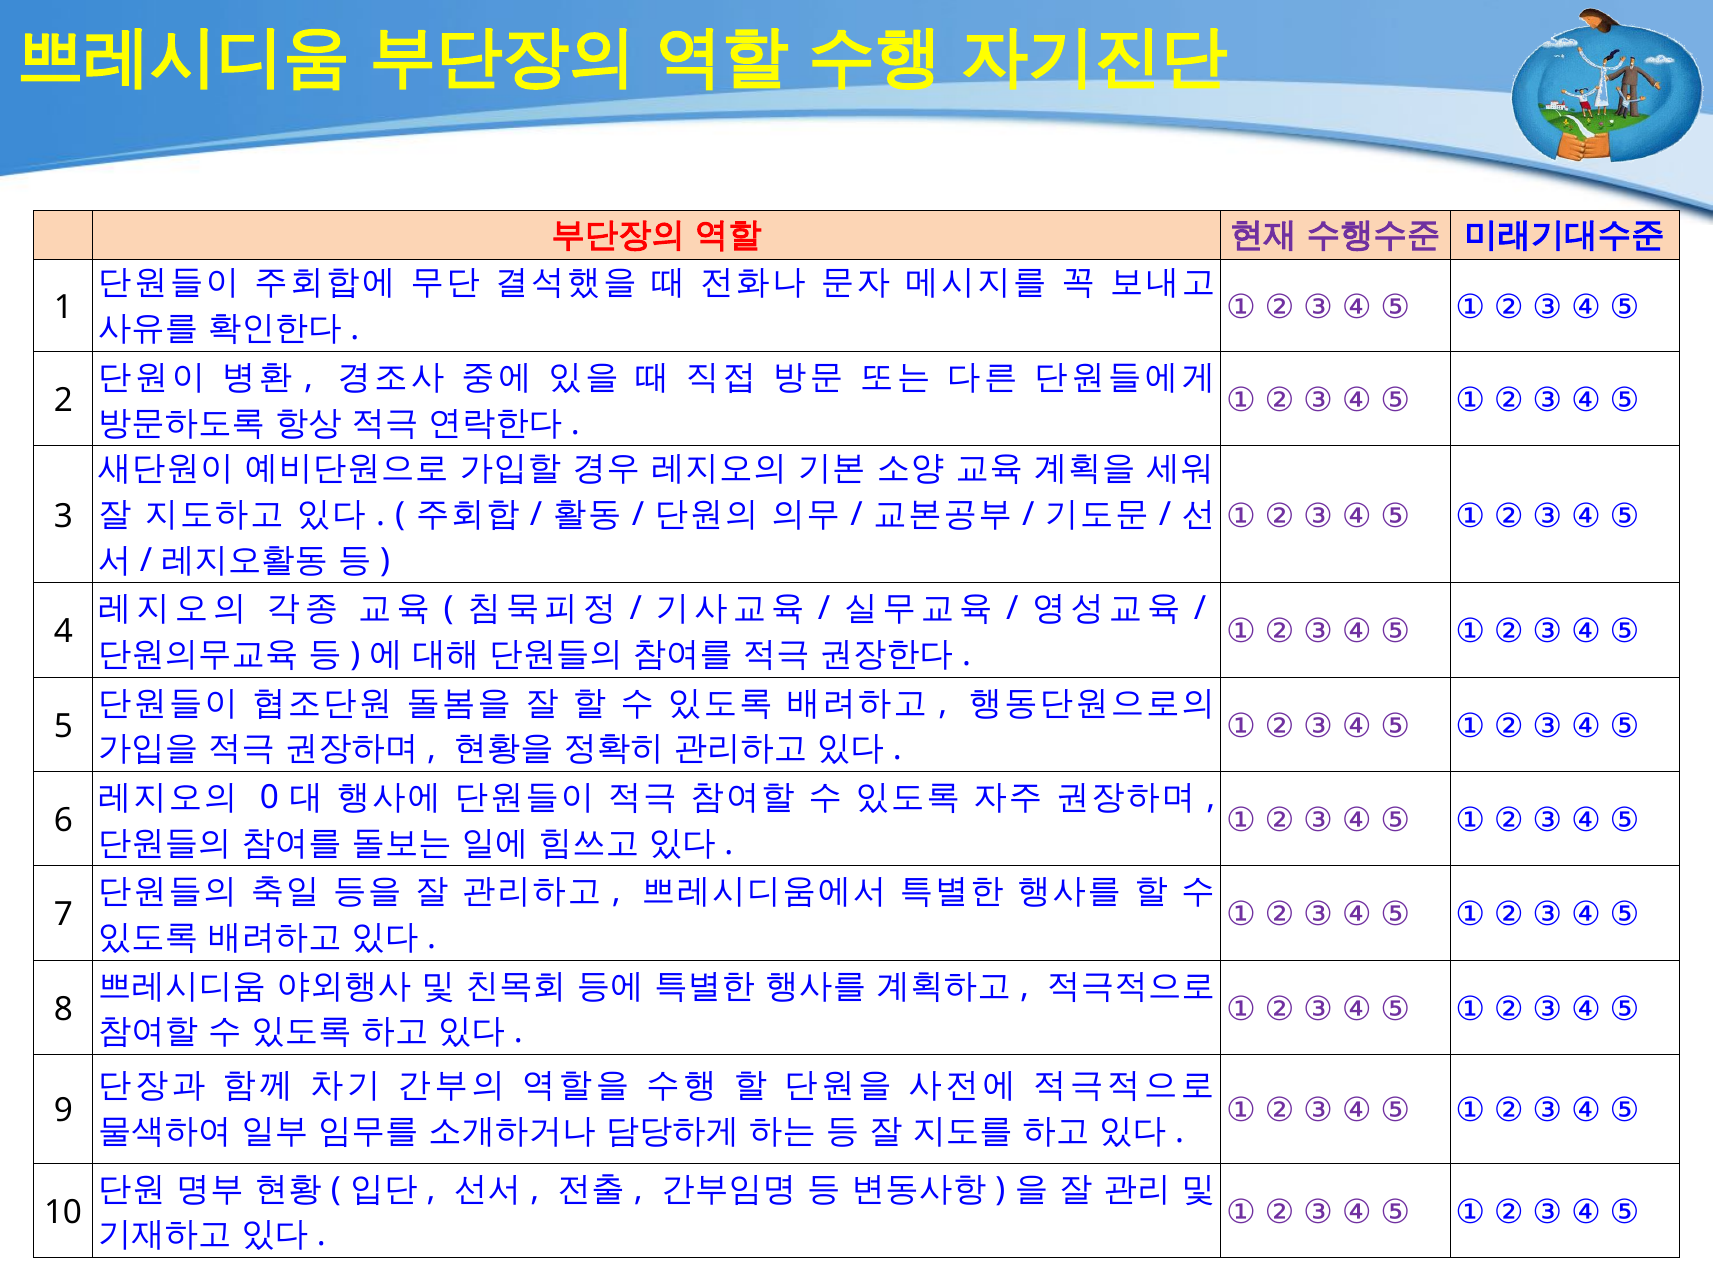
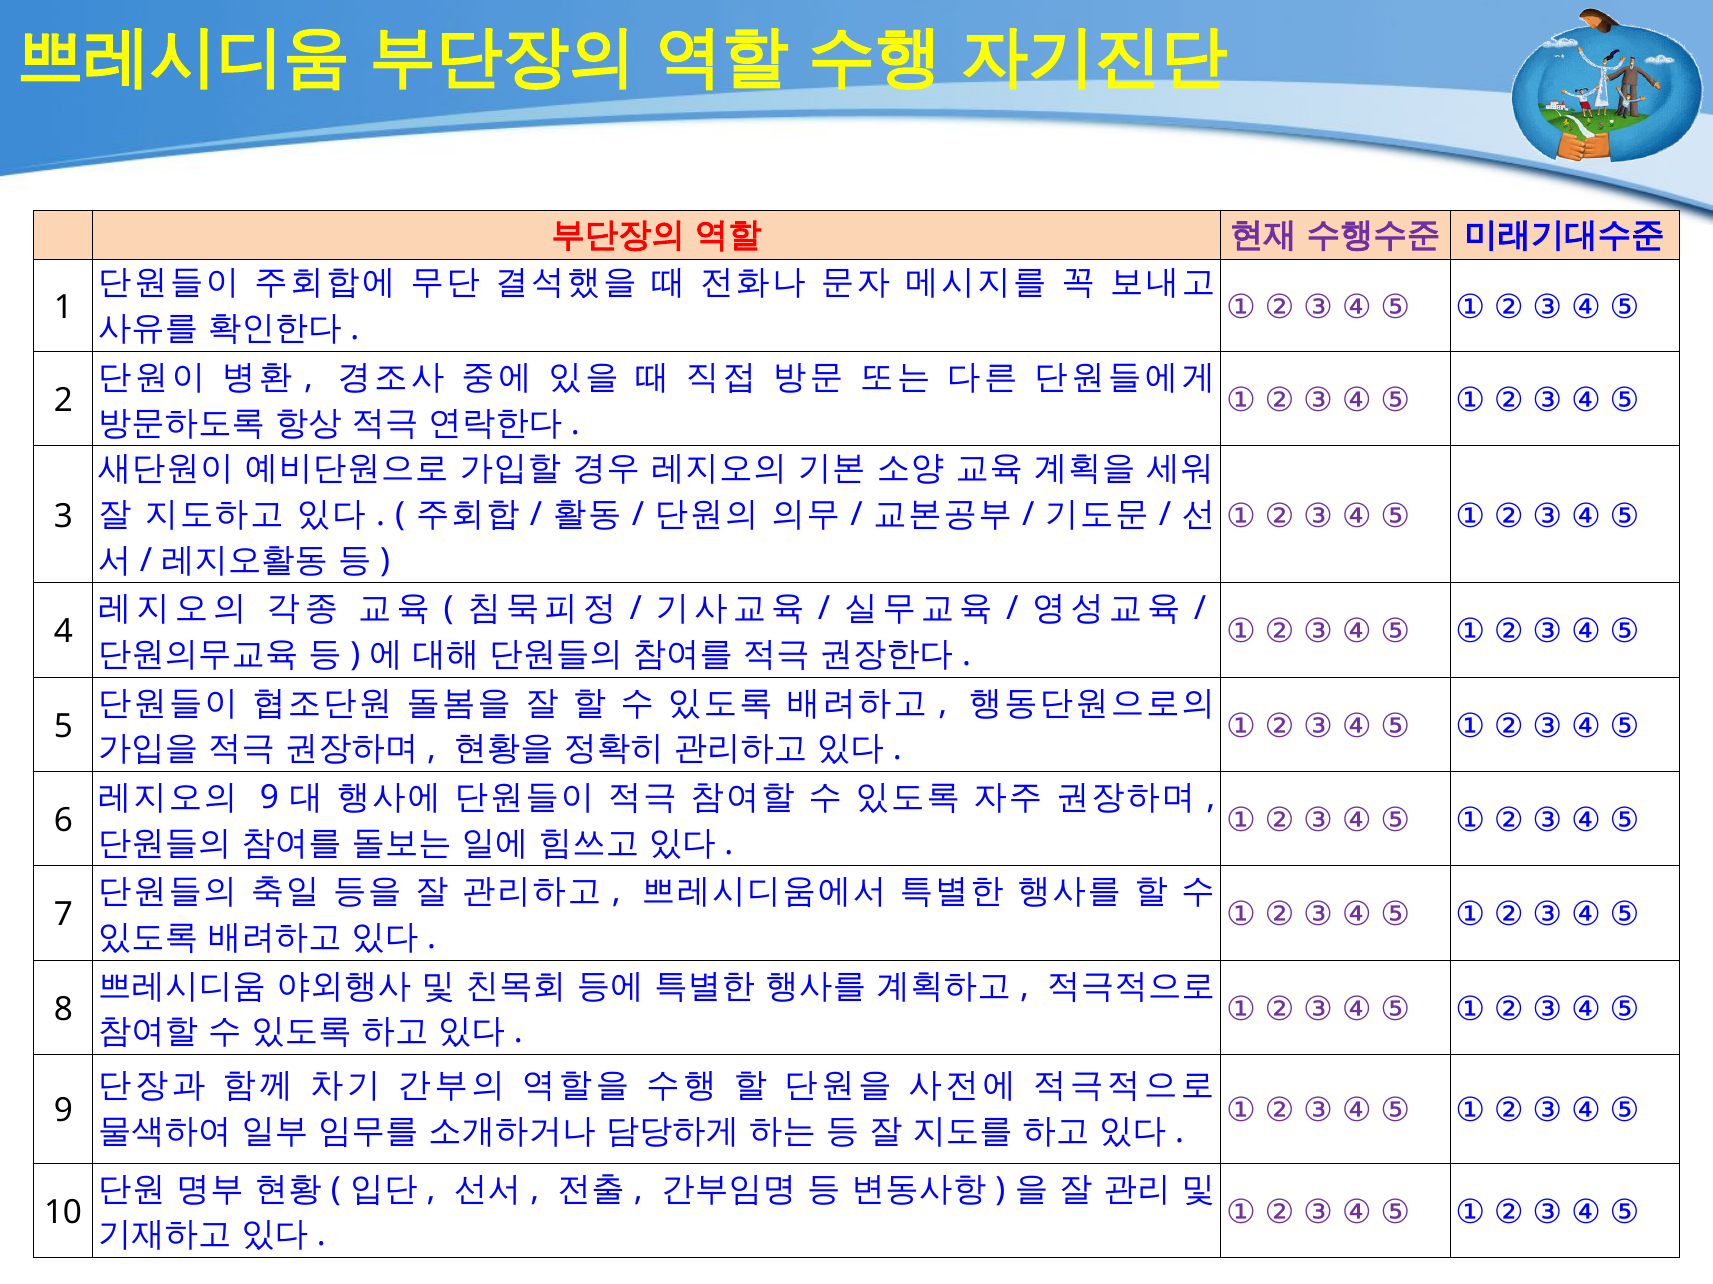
0 at (269, 798): 0 -> 9
